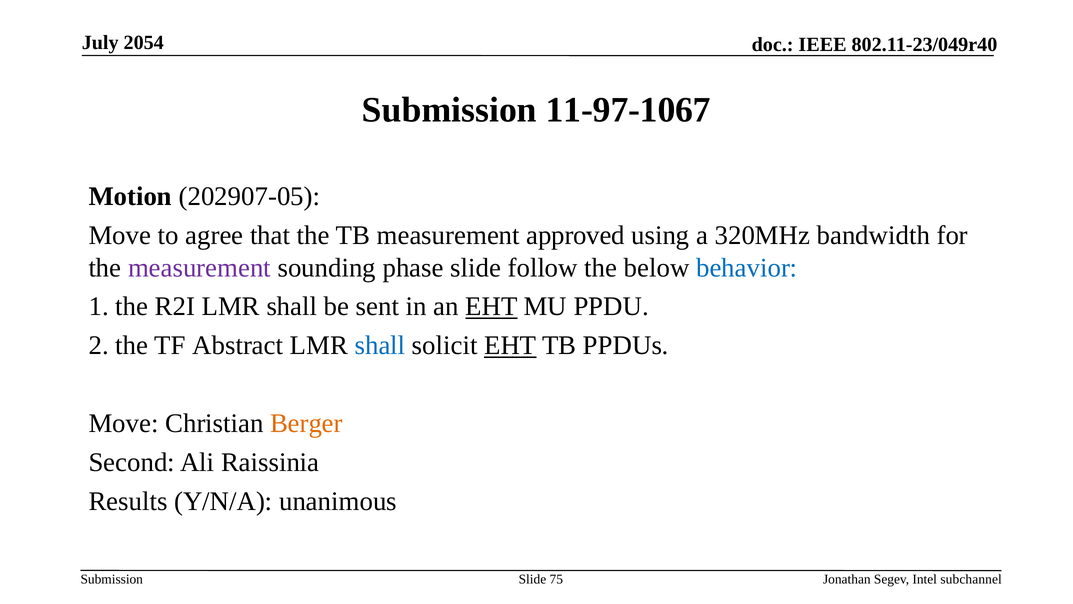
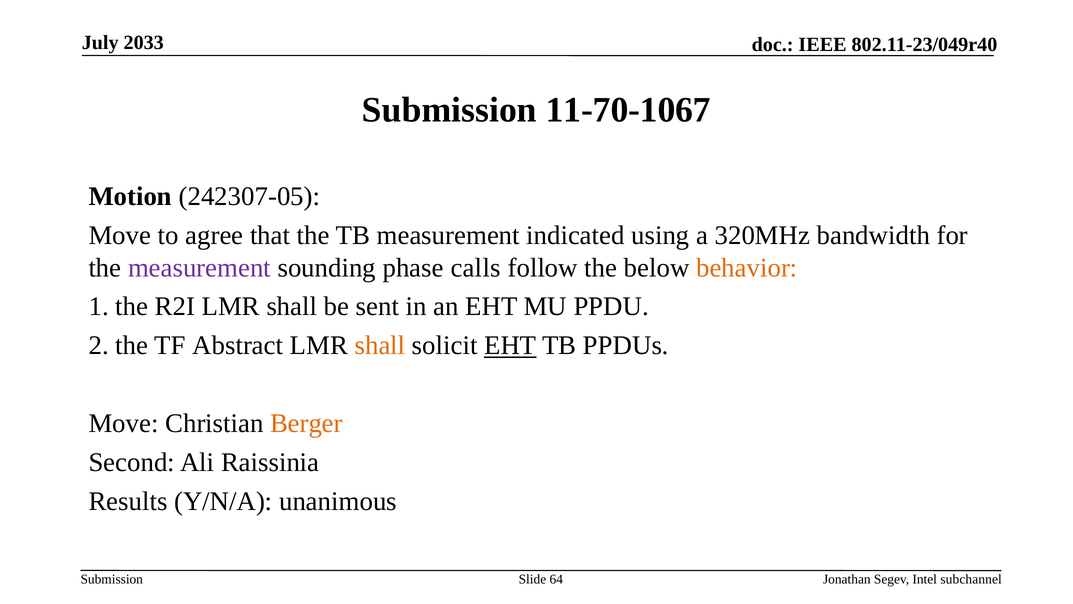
2054: 2054 -> 2033
11-97-1067: 11-97-1067 -> 11-70-1067
202907-05: 202907-05 -> 242307-05
approved: approved -> indicated
phase slide: slide -> calls
behavior colour: blue -> orange
EHT at (491, 306) underline: present -> none
shall at (380, 345) colour: blue -> orange
75: 75 -> 64
